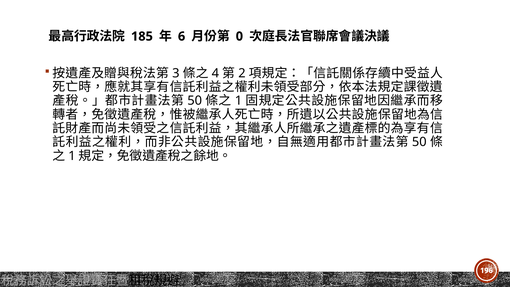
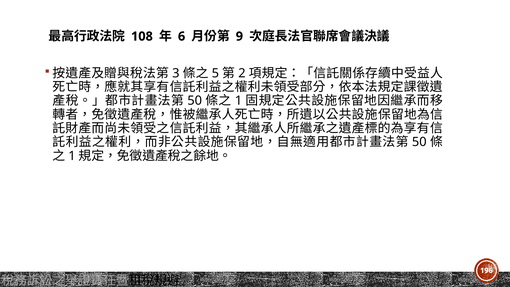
185: 185 -> 108
0: 0 -> 9
4: 4 -> 5
